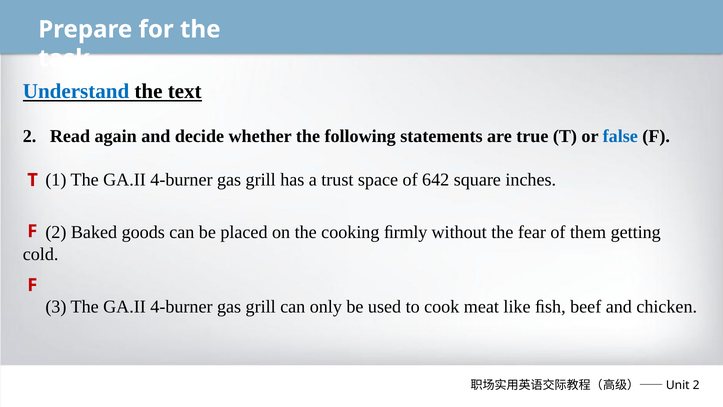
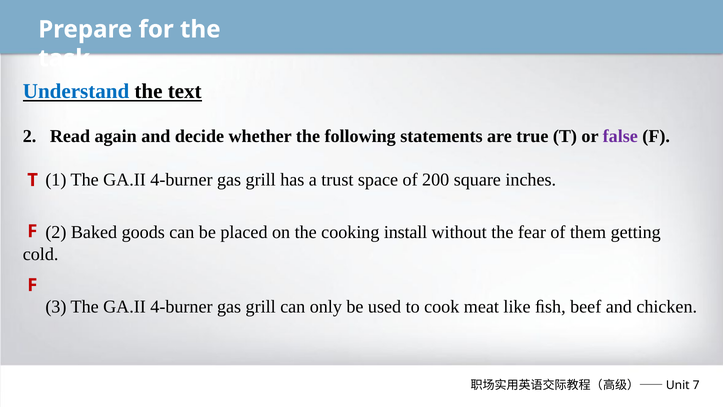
false colour: blue -> purple
642: 642 -> 200
ﬁrmly: ﬁrmly -> install
2 at (696, 385): 2 -> 7
